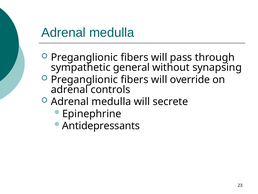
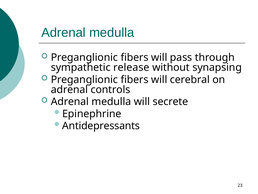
general: general -> release
override: override -> cerebral
